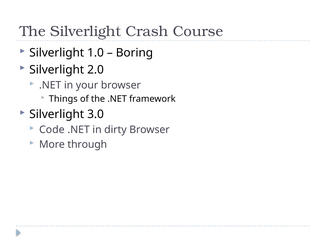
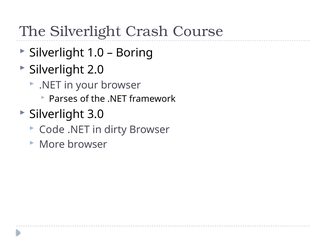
Things: Things -> Parses
More through: through -> browser
